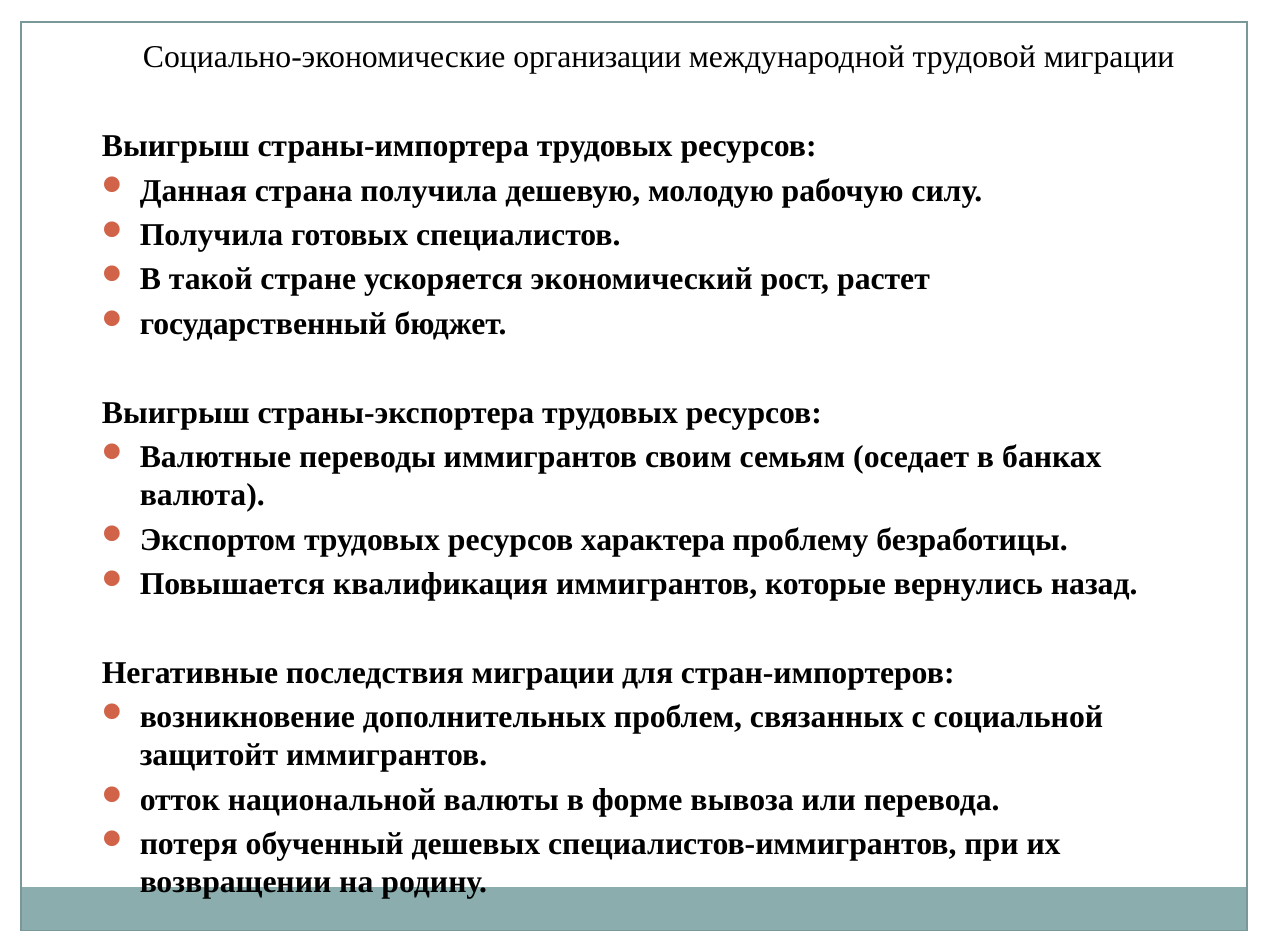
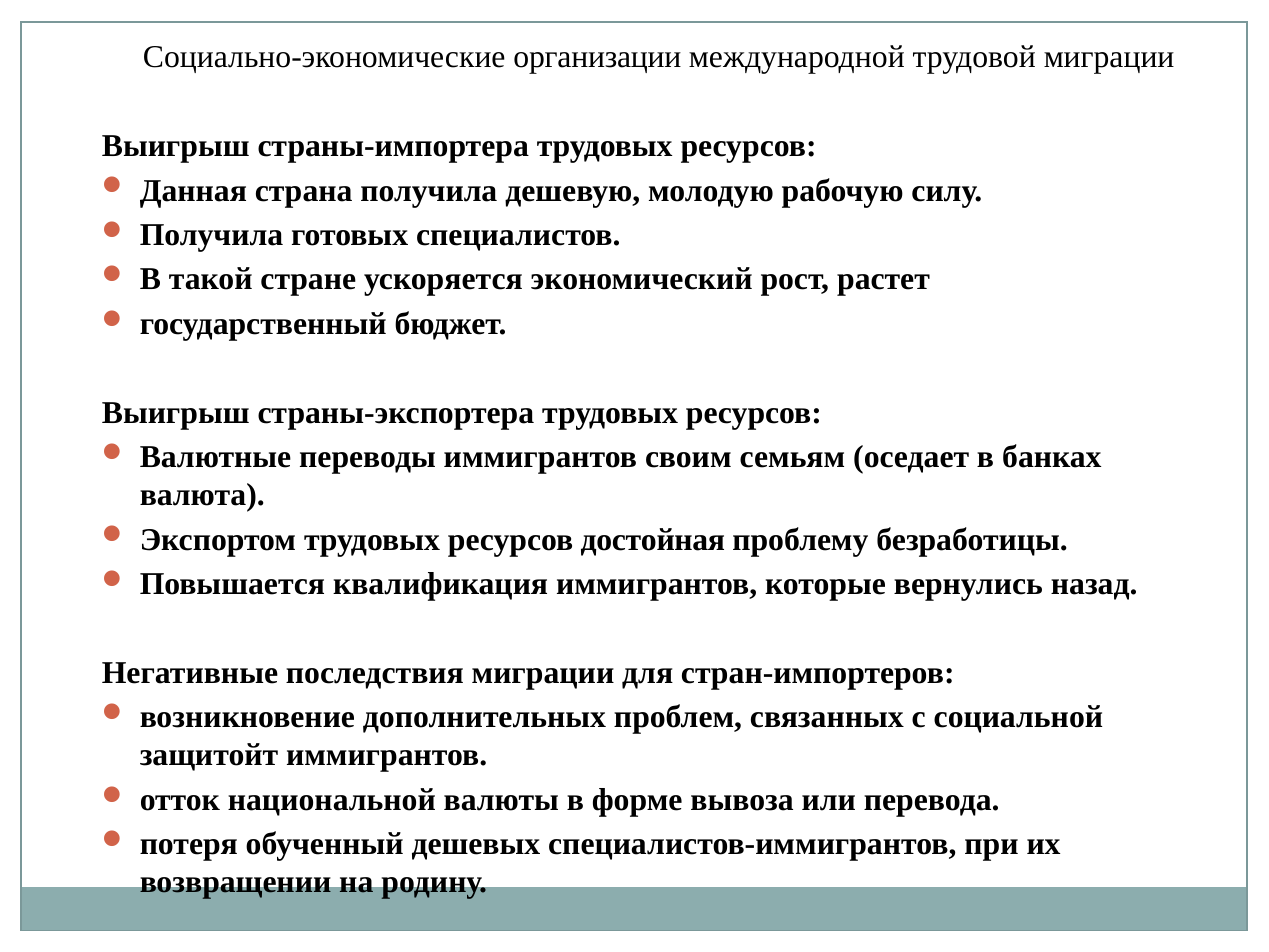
характера: характера -> достойная
